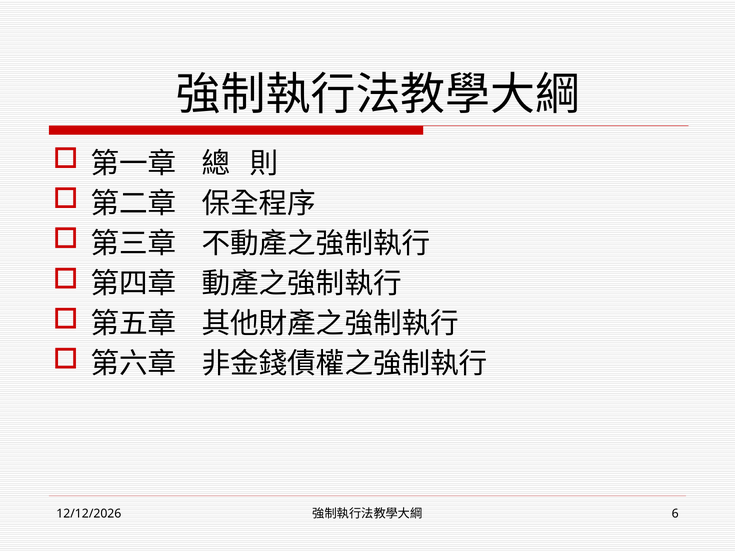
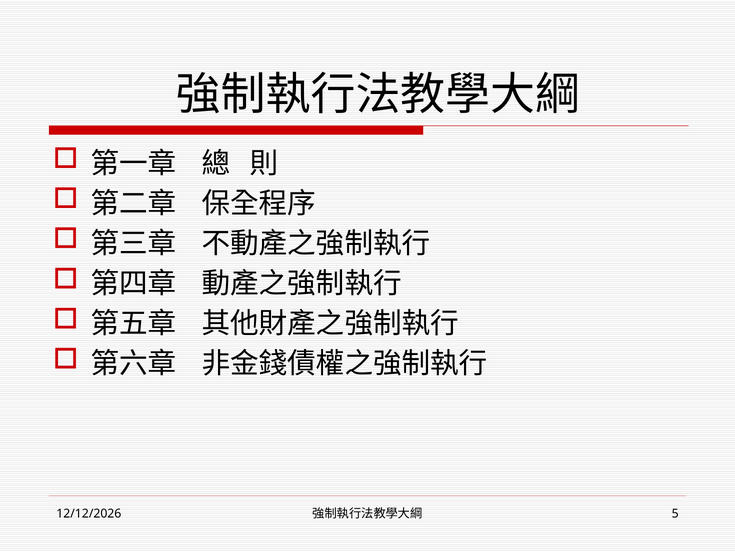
6: 6 -> 5
